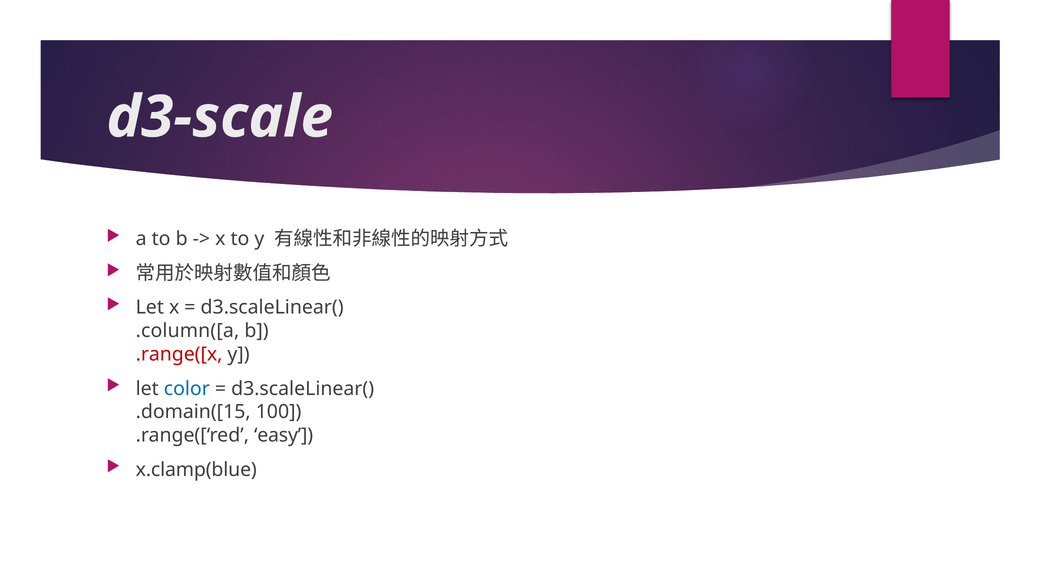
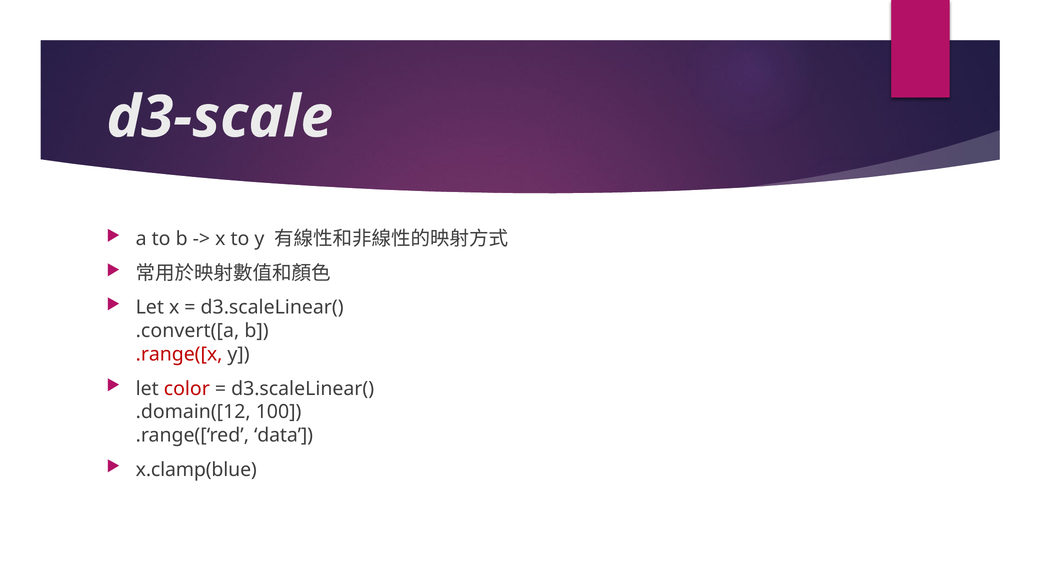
.column([a: .column([a -> .convert([a
color colour: blue -> red
.domain([15: .domain([15 -> .domain([12
easy: easy -> data
